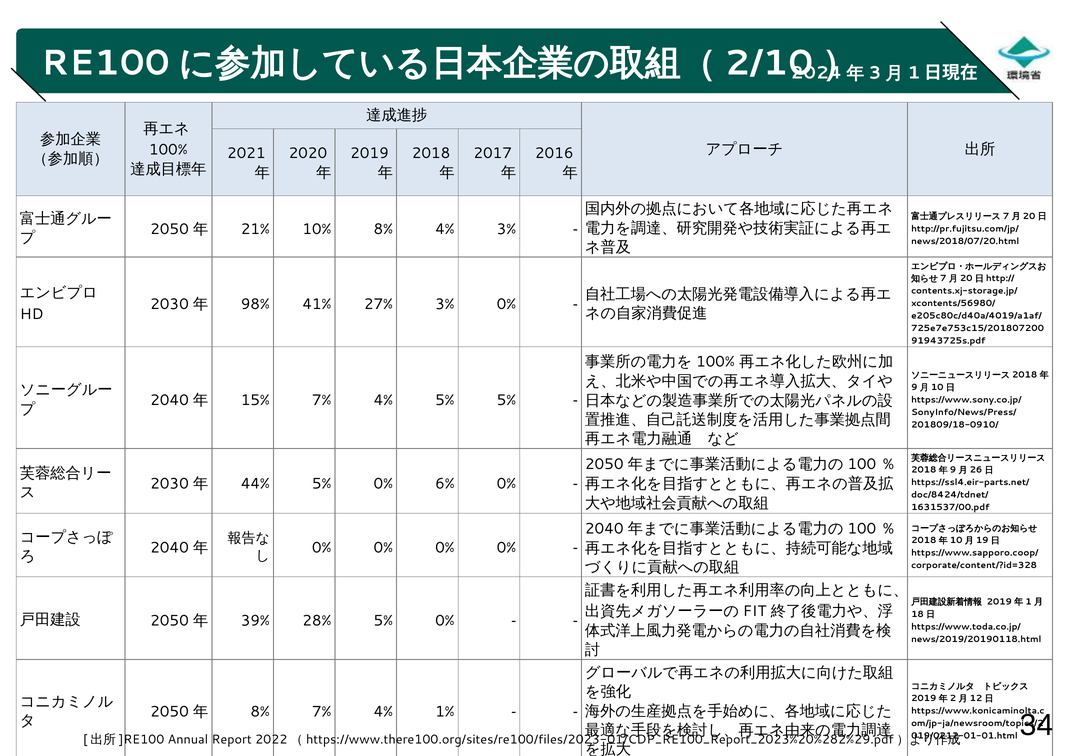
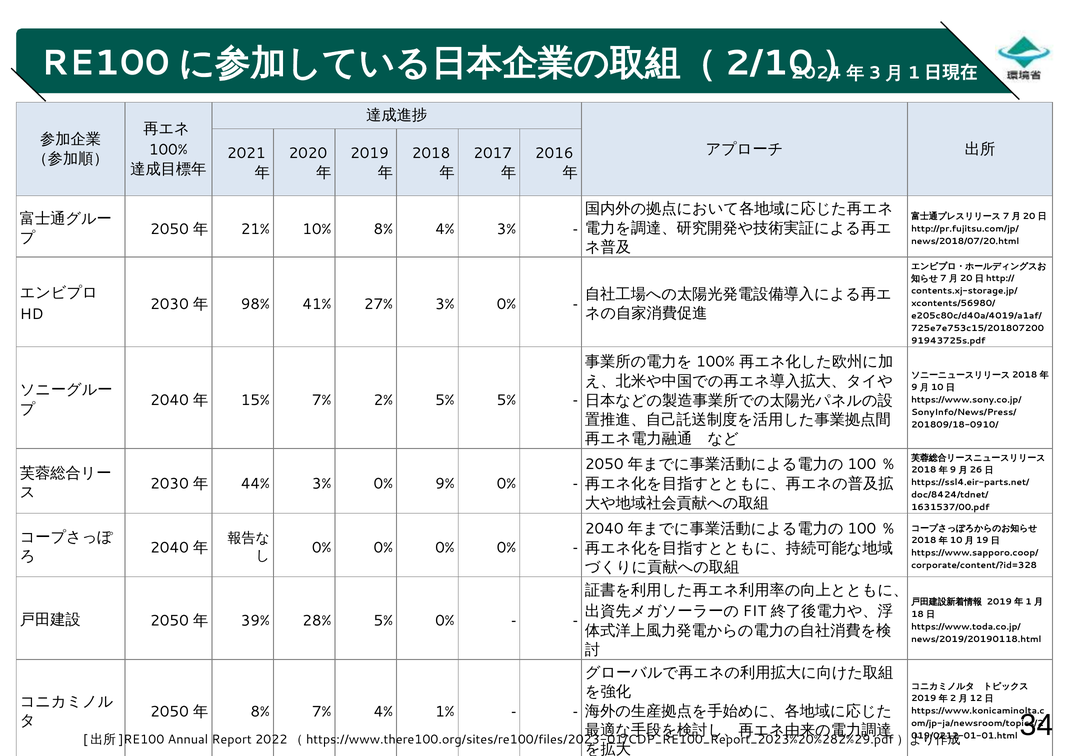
15% 7% 4%: 4% -> 2%
44% 5%: 5% -> 3%
0% 6%: 6% -> 9%
